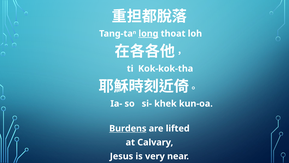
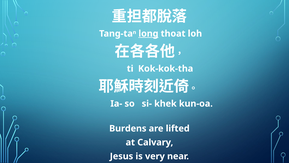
Burdens underline: present -> none
